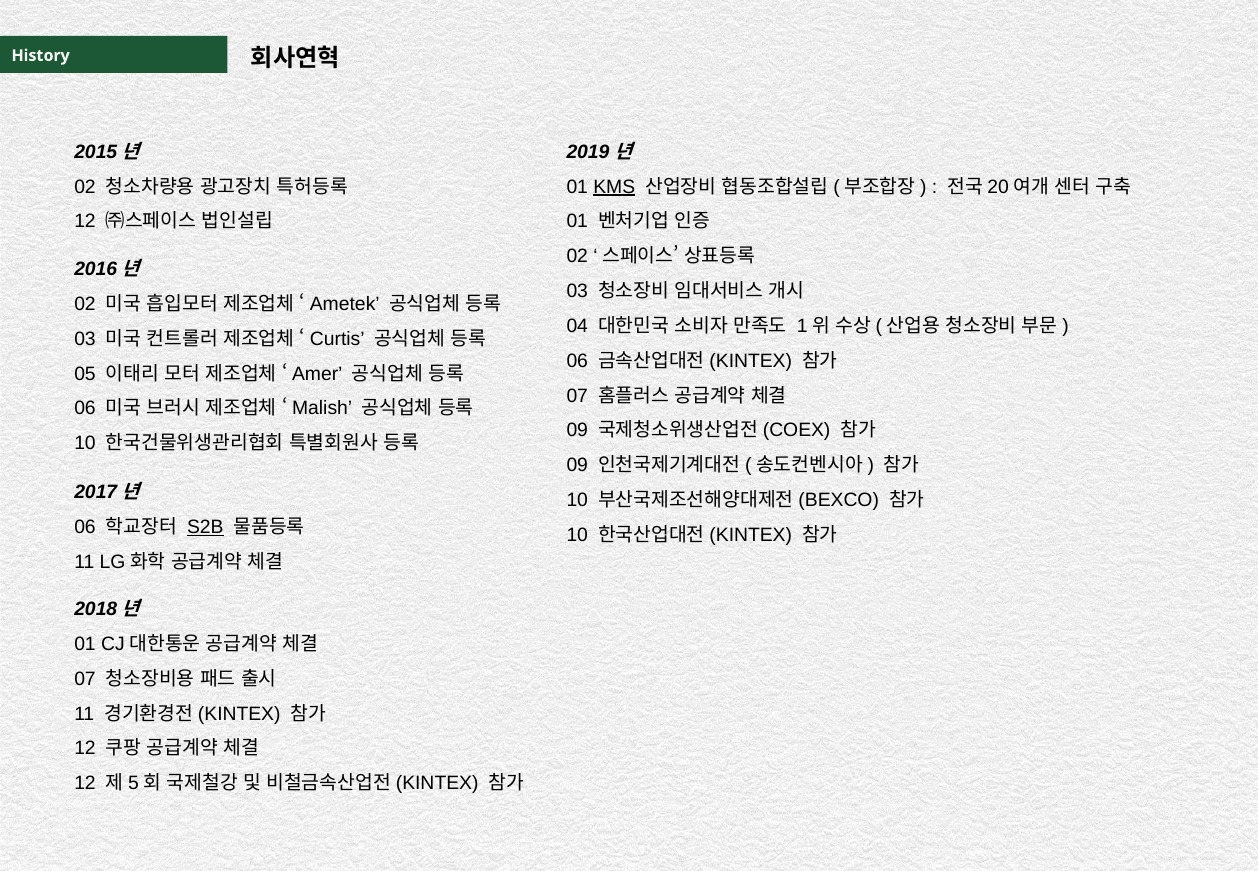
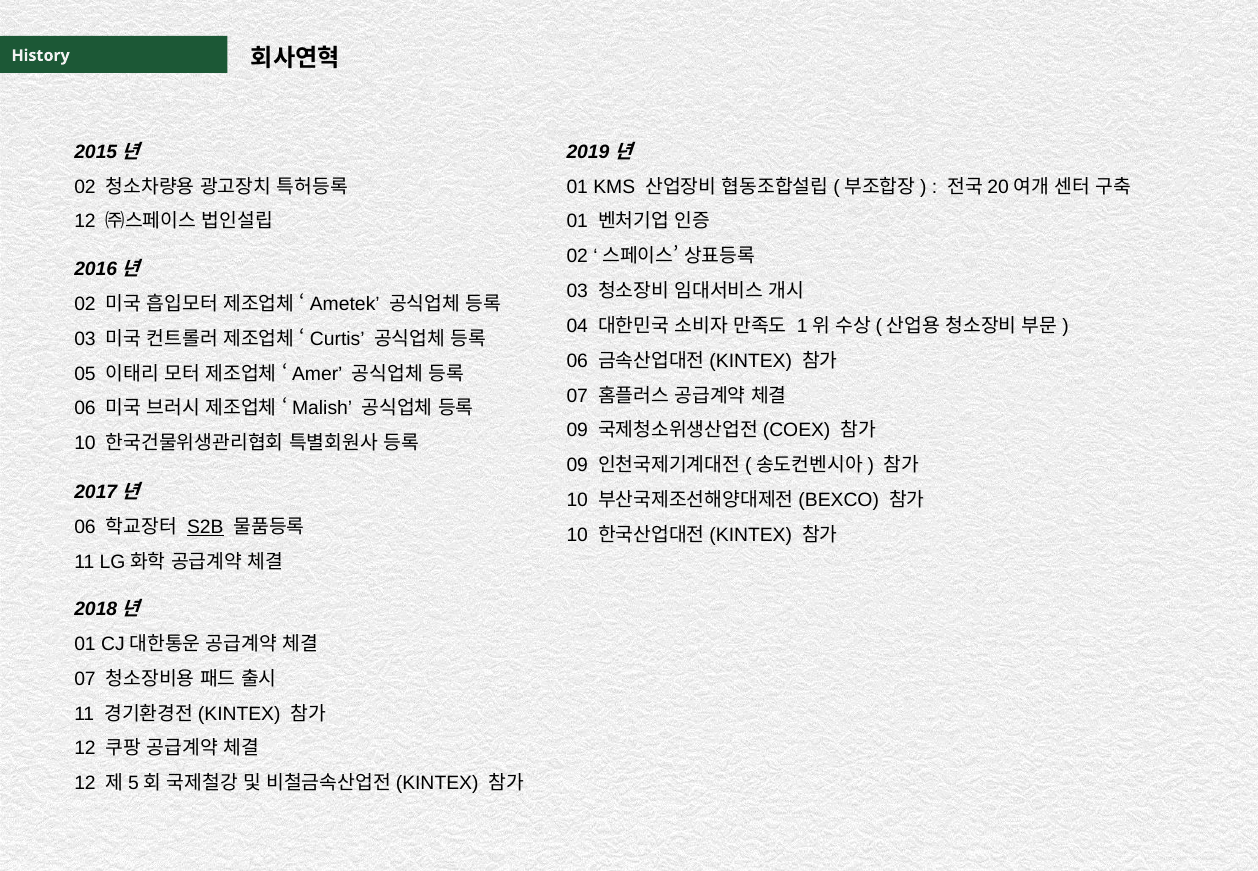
KMS underline: present -> none
